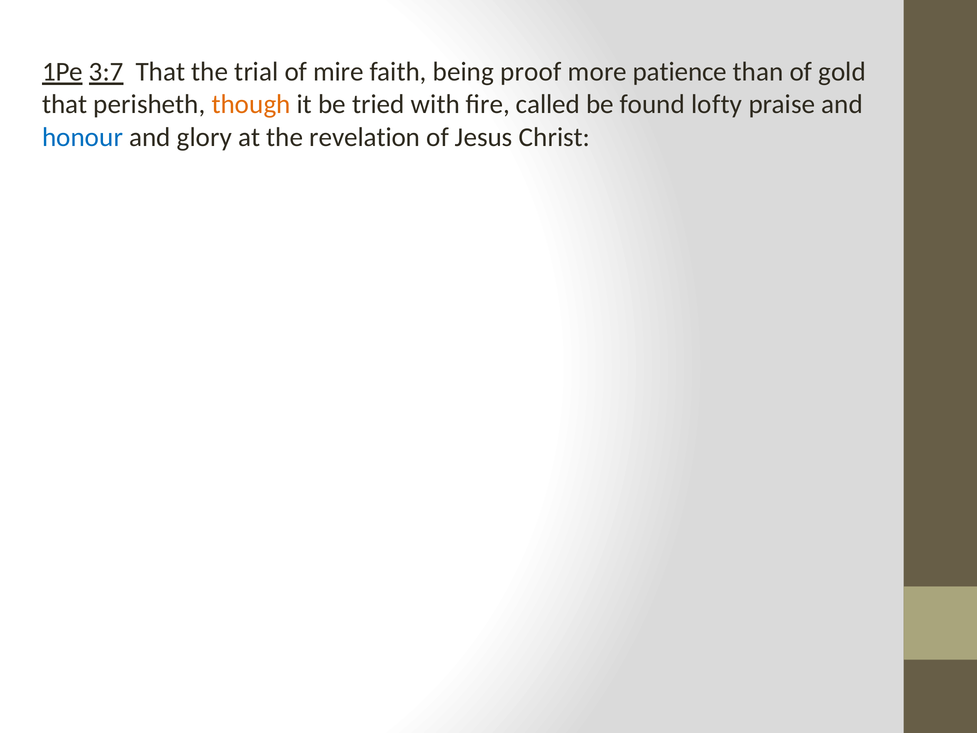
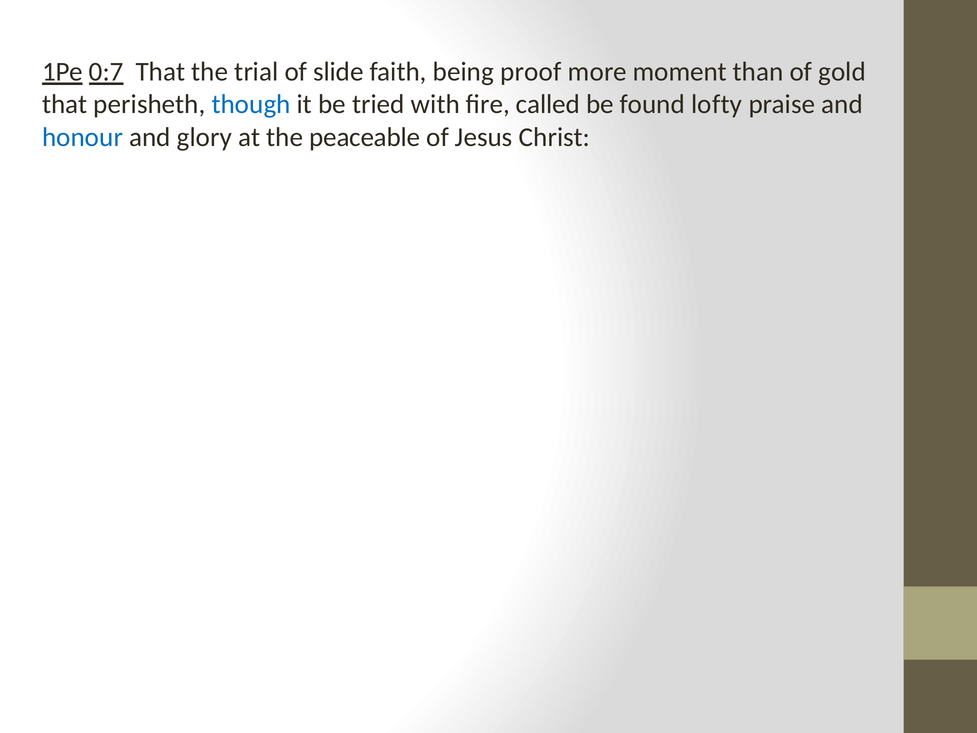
3:7: 3:7 -> 0:7
mire: mire -> slide
patience: patience -> moment
though colour: orange -> blue
revelation: revelation -> peaceable
